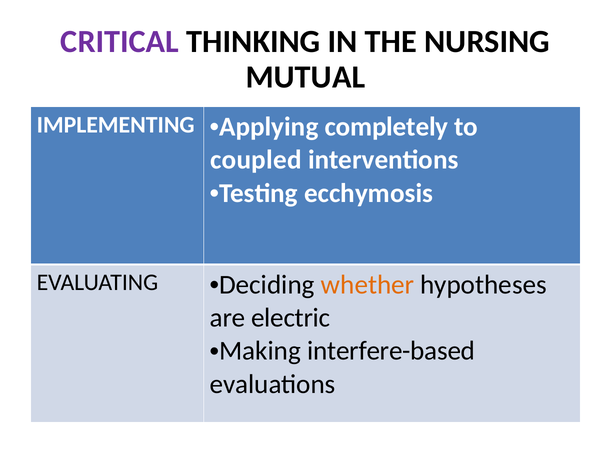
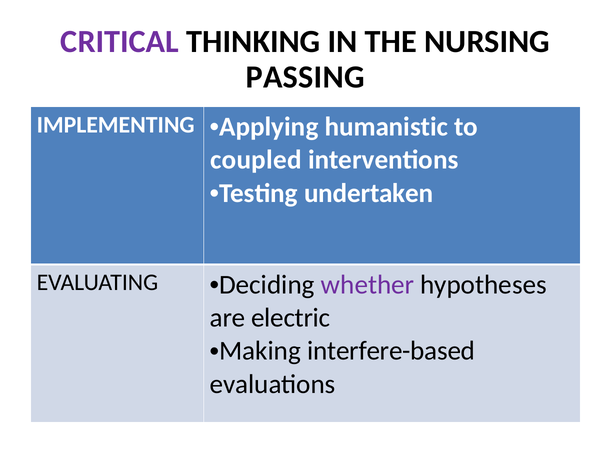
MUTUAL: MUTUAL -> PASSING
completely: completely -> humanistic
ecchymosis: ecchymosis -> undertaken
whether colour: orange -> purple
